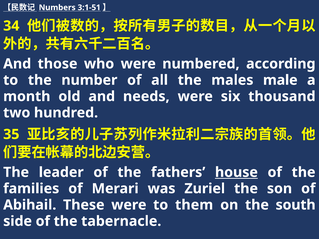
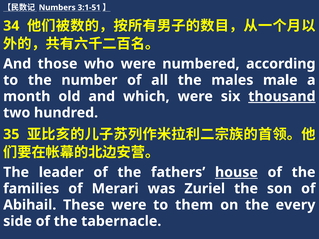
needs: needs -> which
thousand underline: none -> present
south: south -> every
